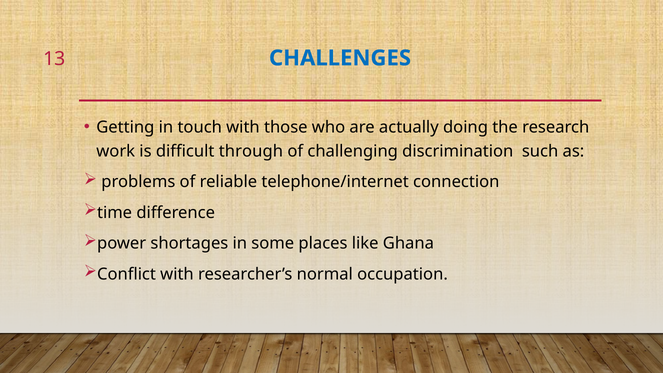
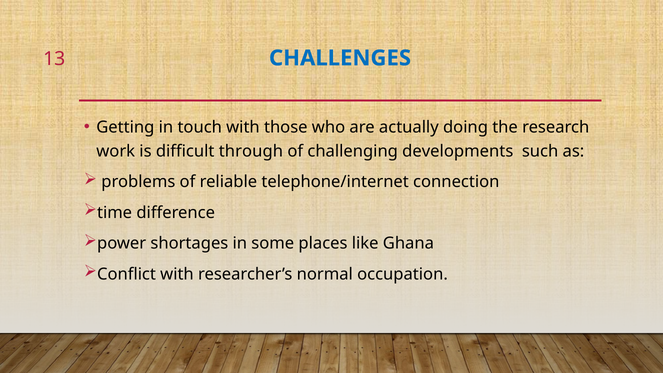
discrimination: discrimination -> developments
